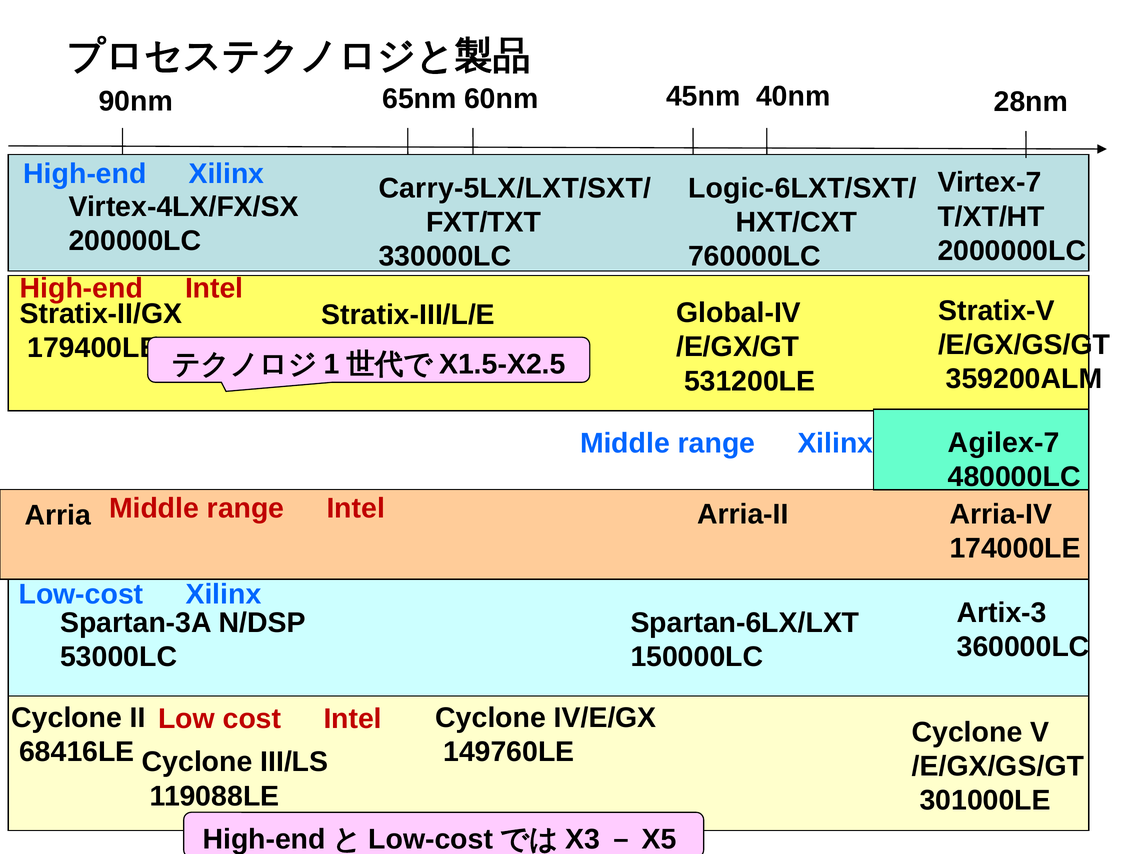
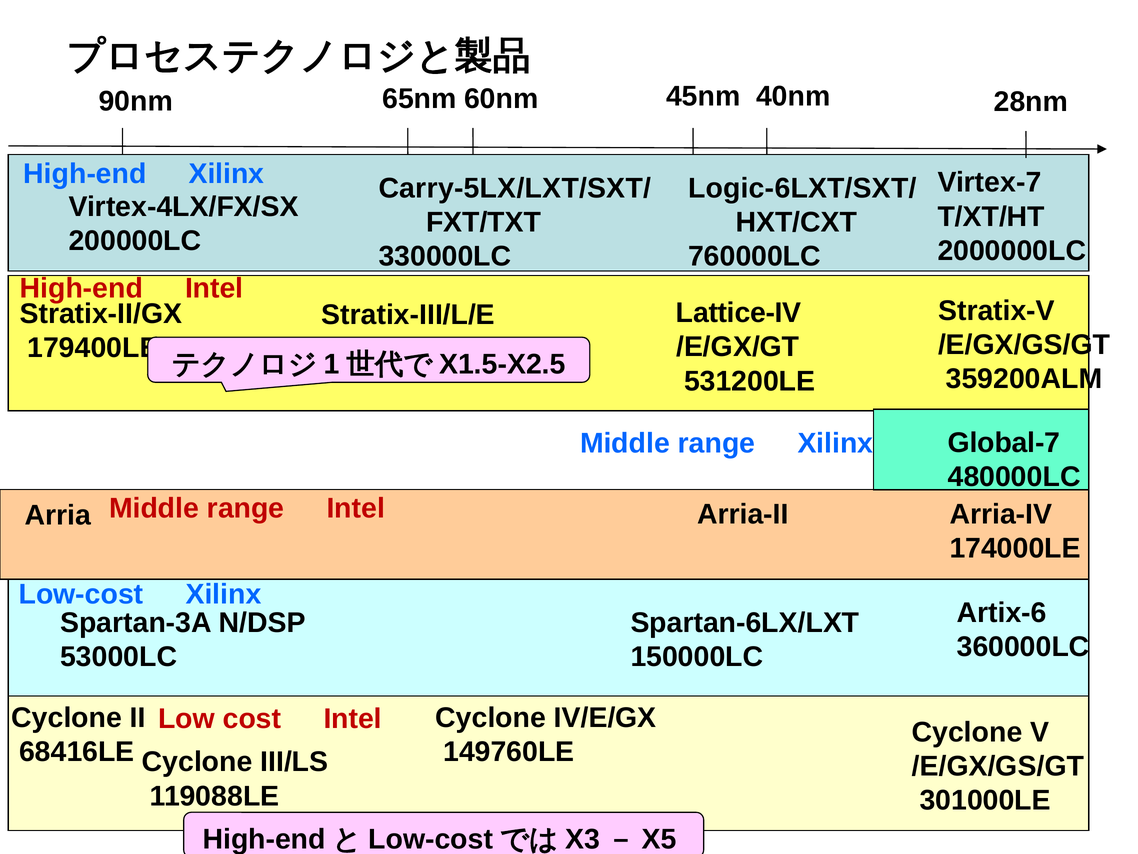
Global-IV: Global-IV -> Lattice-IV
Agilex-7: Agilex-7 -> Global-7
Artix-3: Artix-3 -> Artix-6
